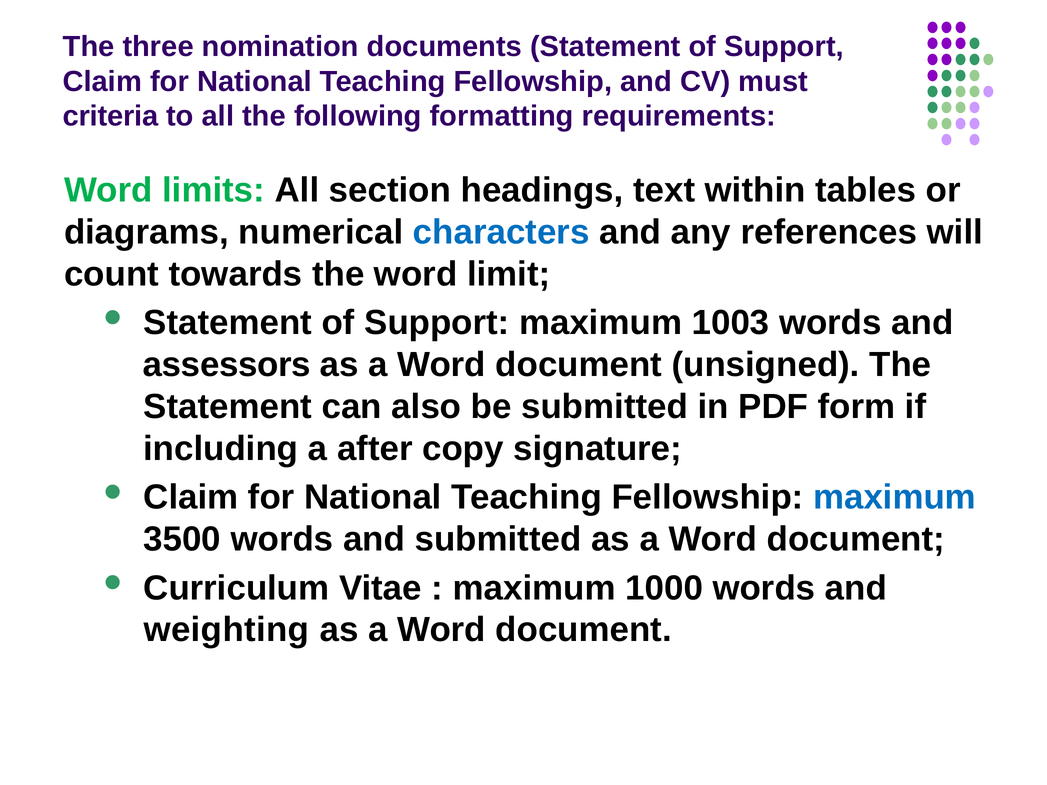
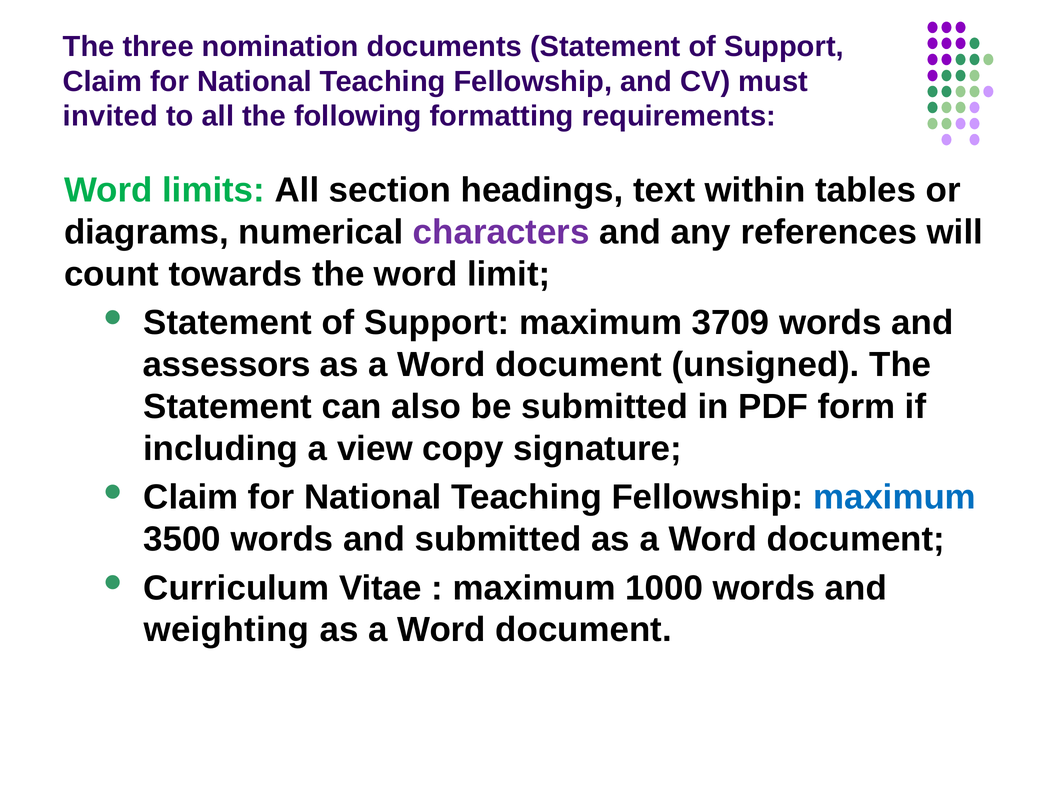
criteria: criteria -> invited
characters colour: blue -> purple
1003: 1003 -> 3709
after: after -> view
